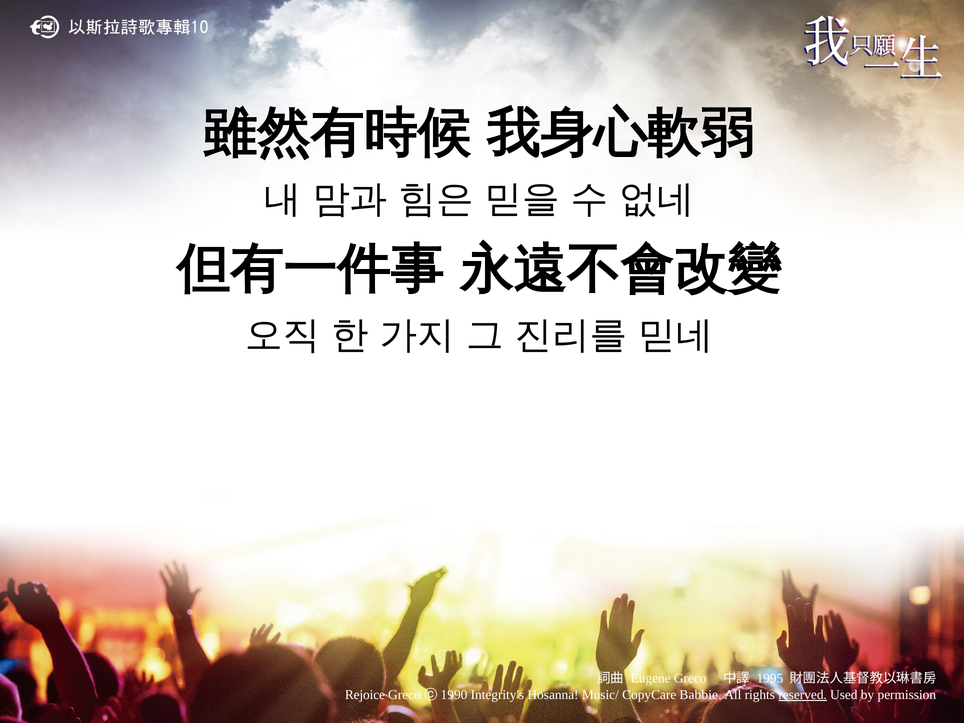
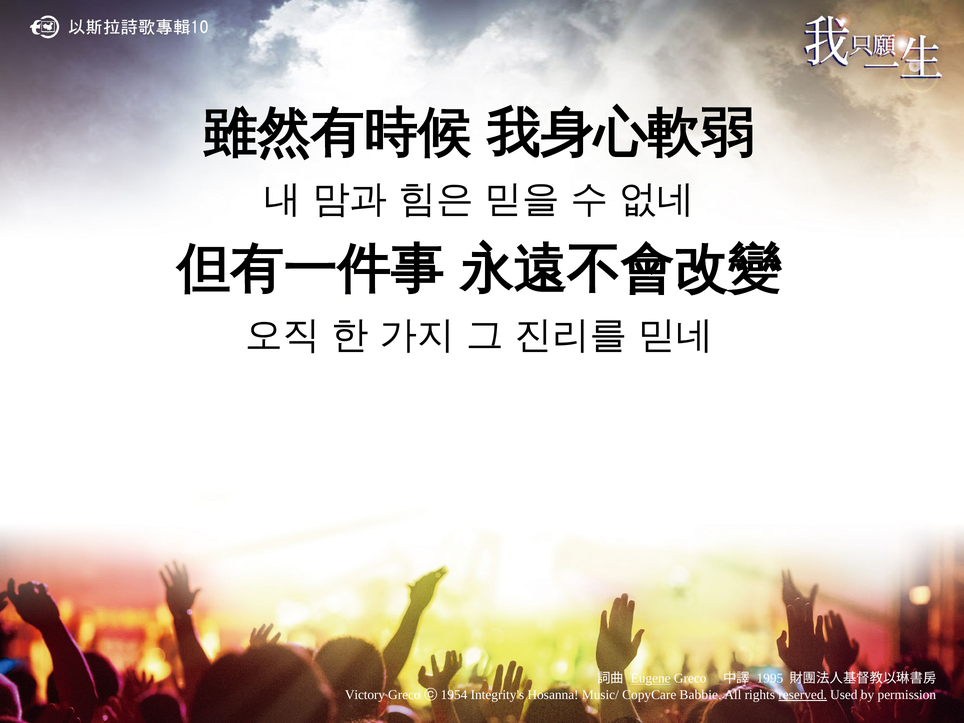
Eugene underline: none -> present
Rejoice: Rejoice -> Victory
1990: 1990 -> 1954
